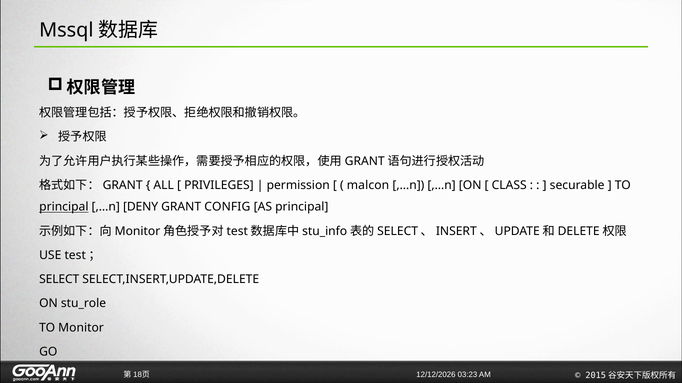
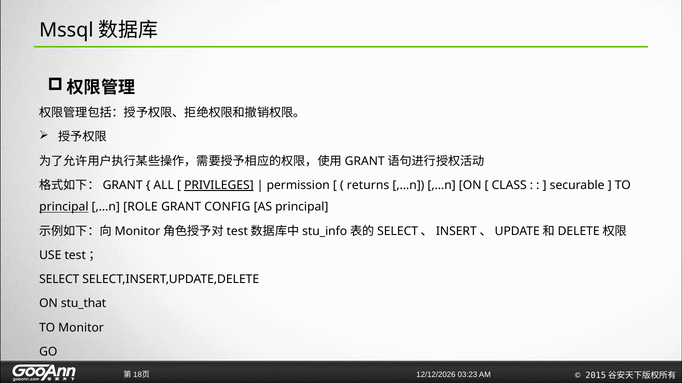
PRIVILEGES underline: none -> present
malcon: malcon -> returns
DENY: DENY -> ROLE
stu_role: stu_role -> stu_that
